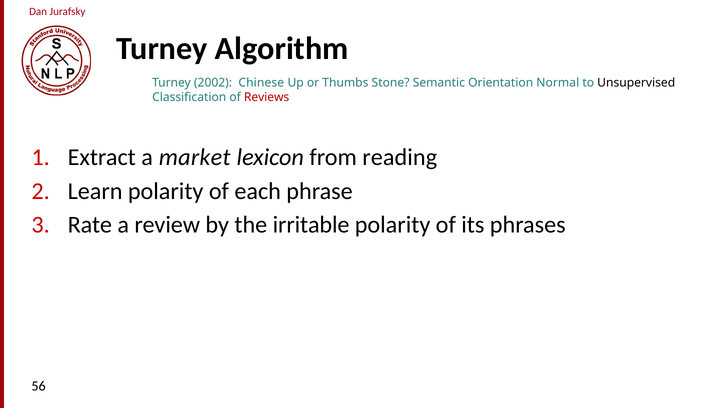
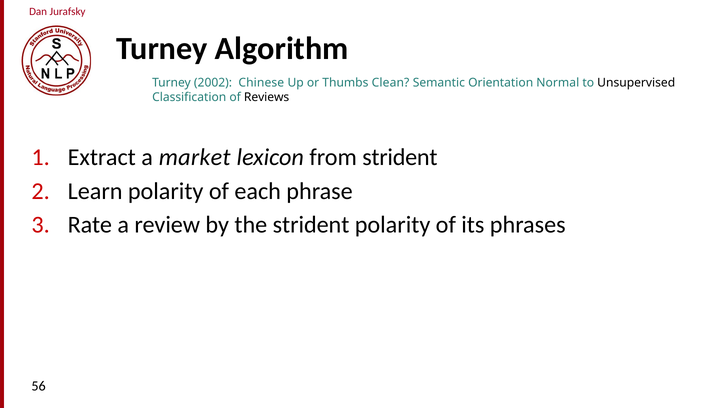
Stone: Stone -> Clean
Reviews colour: red -> black
from reading: reading -> strident
the irritable: irritable -> strident
